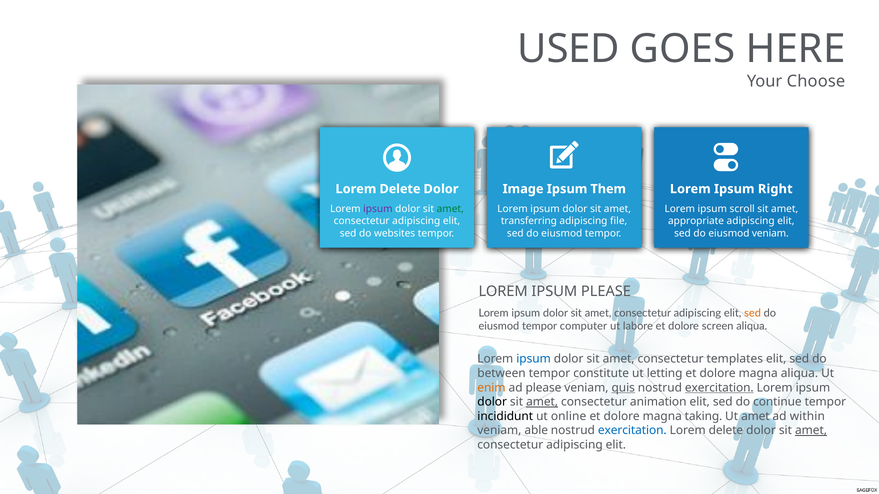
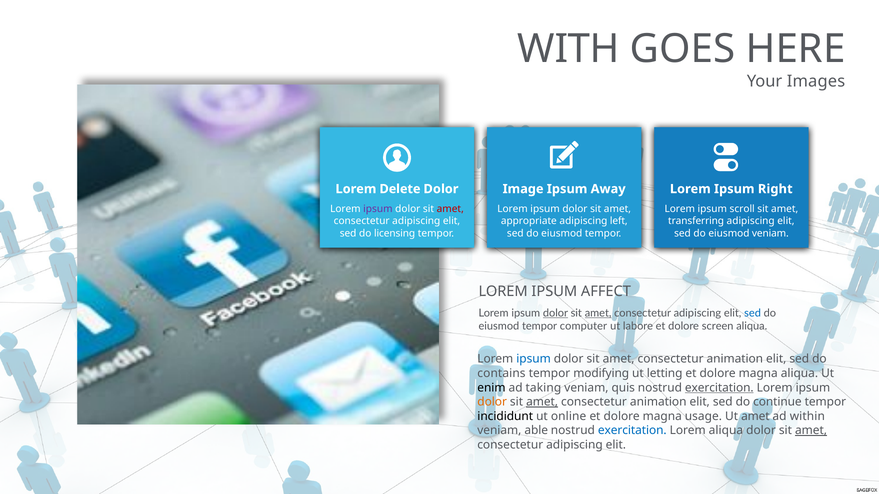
USED: USED -> WITH
Choose: Choose -> Images
Them: Them -> Away
amet at (450, 209) colour: green -> red
transferring: transferring -> appropriate
file: file -> left
appropriate: appropriate -> transferring
websites: websites -> licensing
IPSUM PLEASE: PLEASE -> AFFECT
dolor at (555, 313) underline: none -> present
amet at (598, 313) underline: none -> present
sed at (753, 313) colour: orange -> blue
templates at (735, 359): templates -> animation
between: between -> contains
constitute: constitute -> modifying
enim colour: orange -> black
ad please: please -> taking
quis underline: present -> none
dolor at (492, 402) colour: black -> orange
taking: taking -> usage
delete at (726, 431): delete -> aliqua
